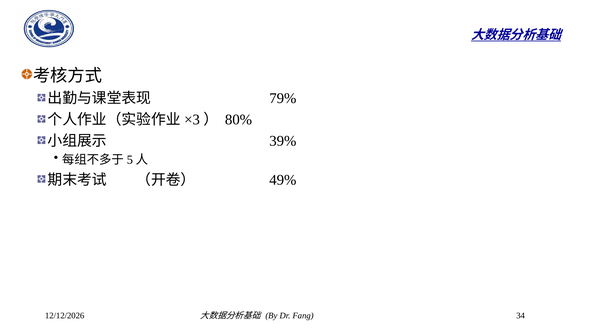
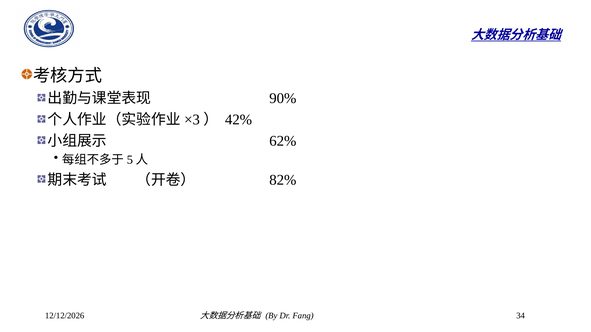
79%: 79% -> 90%
80%: 80% -> 42%
39%: 39% -> 62%
49%: 49% -> 82%
